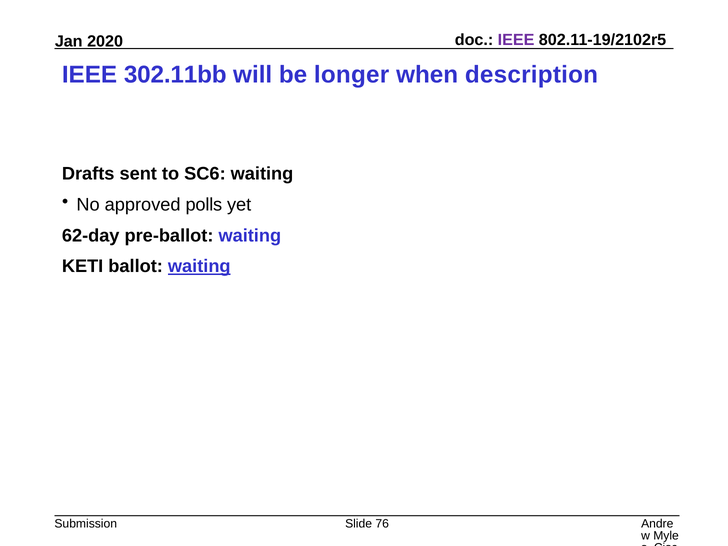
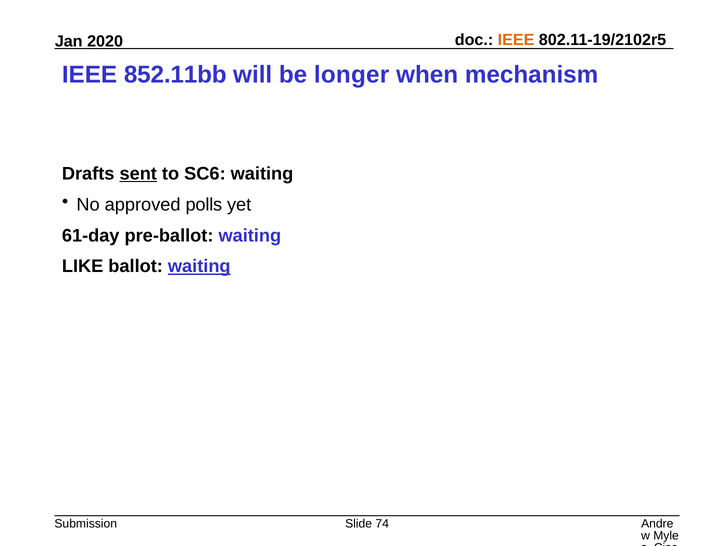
IEEE at (516, 40) colour: purple -> orange
302.11bb: 302.11bb -> 852.11bb
description: description -> mechanism
sent underline: none -> present
62-day: 62-day -> 61-day
KETI: KETI -> LIKE
76: 76 -> 74
